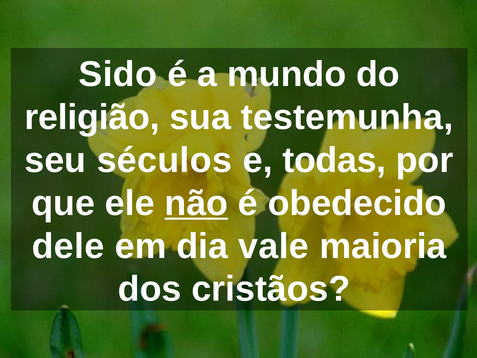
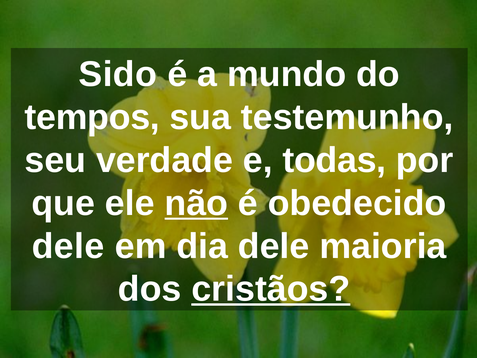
religião: religião -> tempos
testemunha: testemunha -> testemunho
séculos: séculos -> verdade
dia vale: vale -> dele
cristãos underline: none -> present
